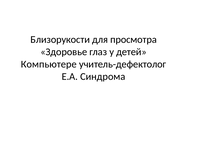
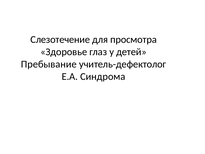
Близорукости: Близорукости -> Слезотечение
Компьютере: Компьютере -> Пребывание
